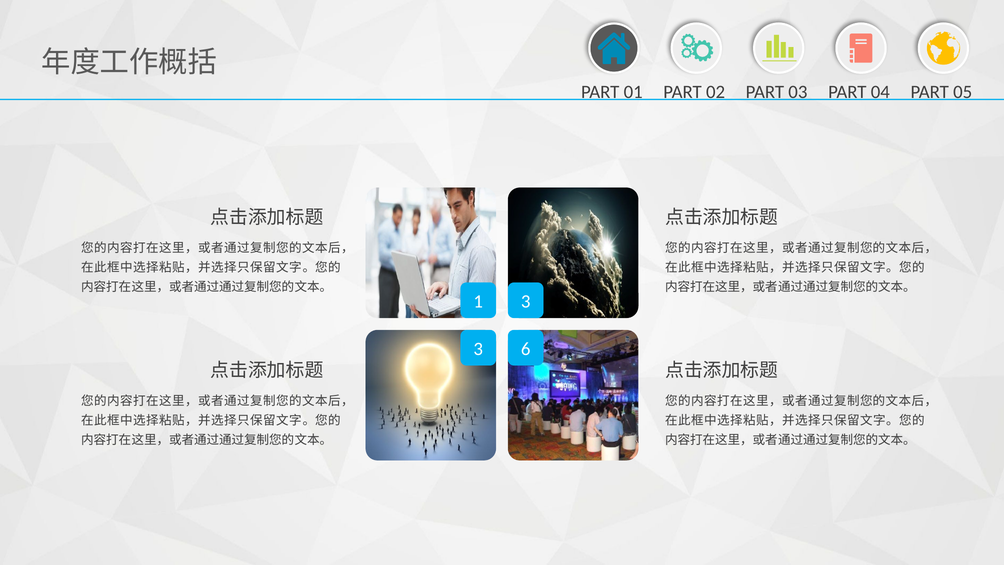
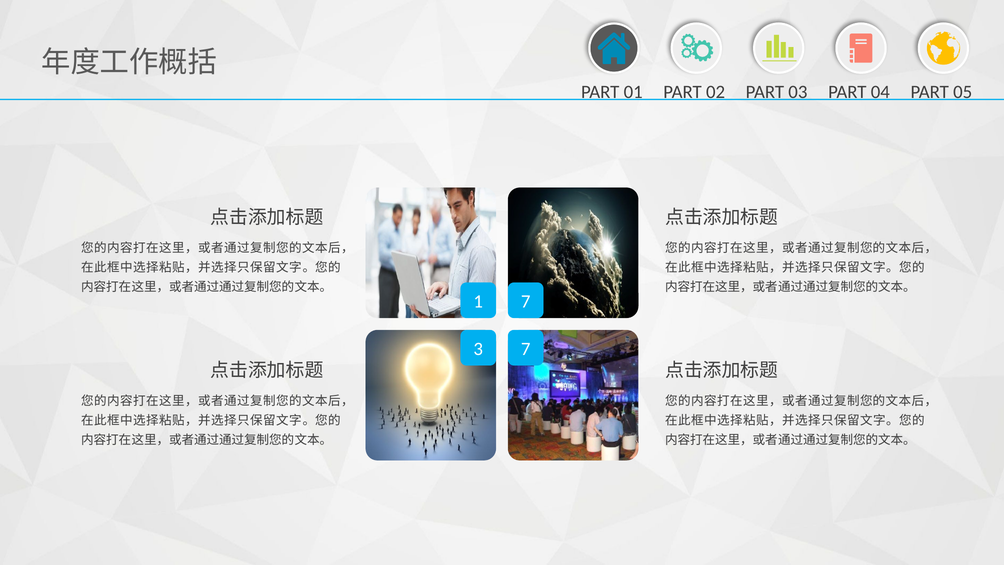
1 3: 3 -> 7
3 6: 6 -> 7
